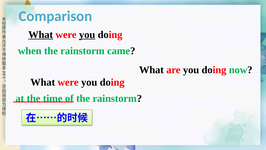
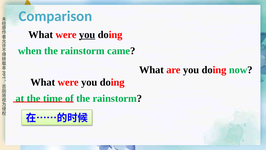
What at (41, 35) underline: present -> none
